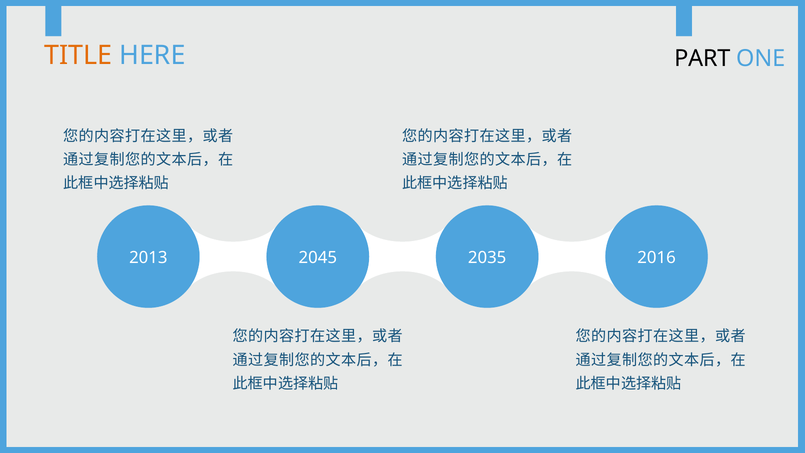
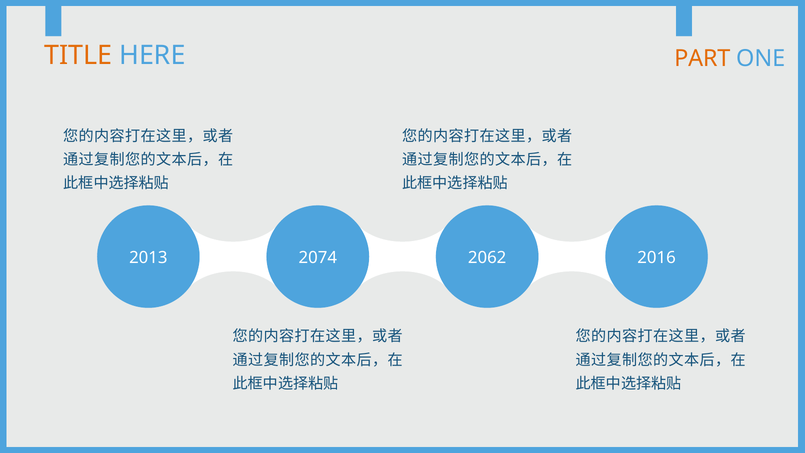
PART colour: black -> orange
2045: 2045 -> 2074
2035: 2035 -> 2062
